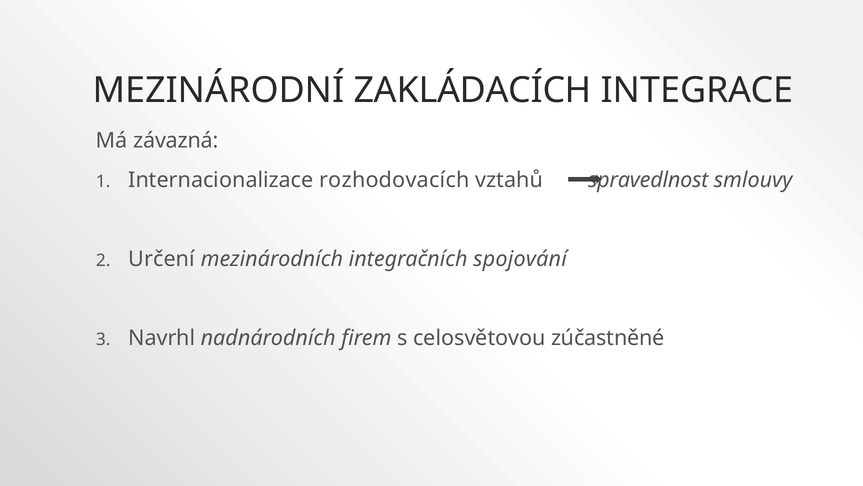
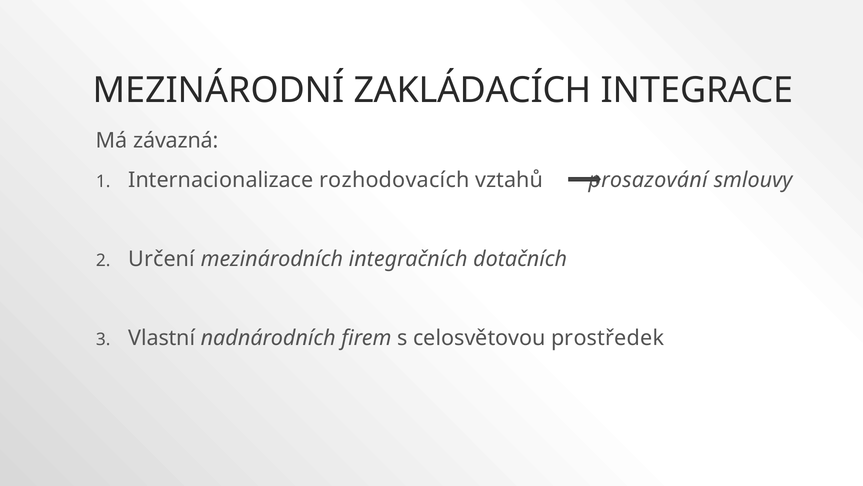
spravedlnost: spravedlnost -> prosazování
spojování: spojování -> dotačních
Navrhl: Navrhl -> Vlastní
zúčastněné: zúčastněné -> prostředek
